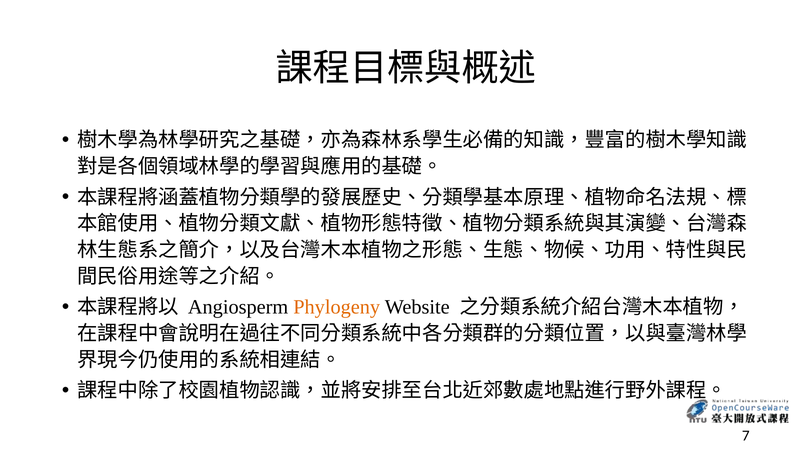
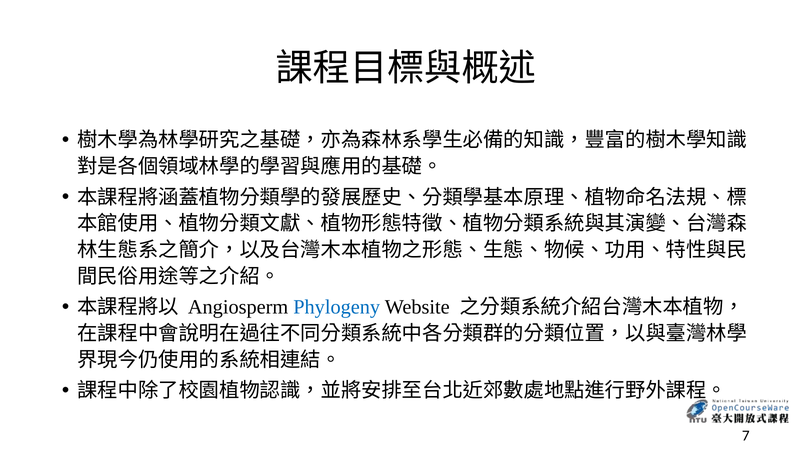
Phylogeny colour: orange -> blue
